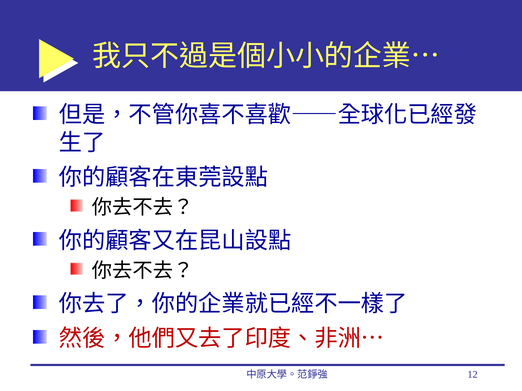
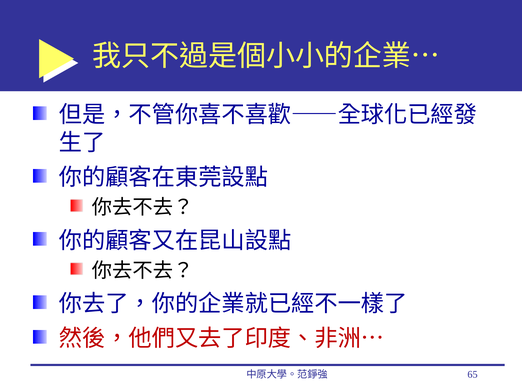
12: 12 -> 65
